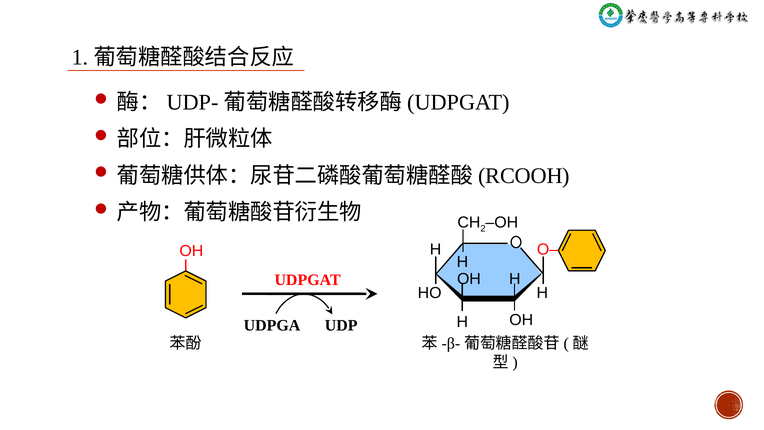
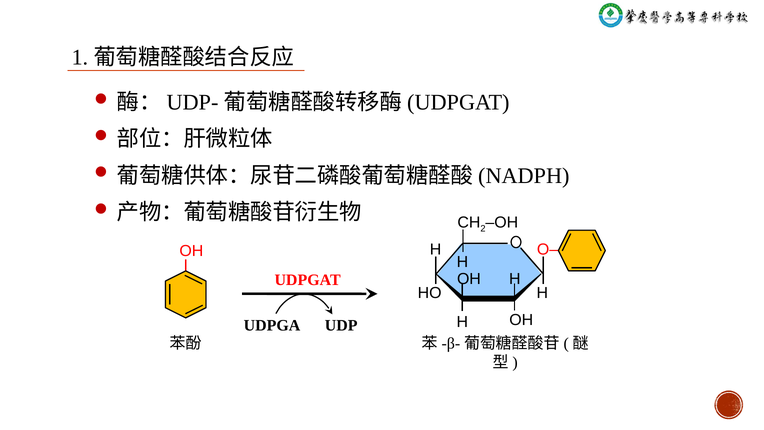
RCOOH: RCOOH -> NADPH
